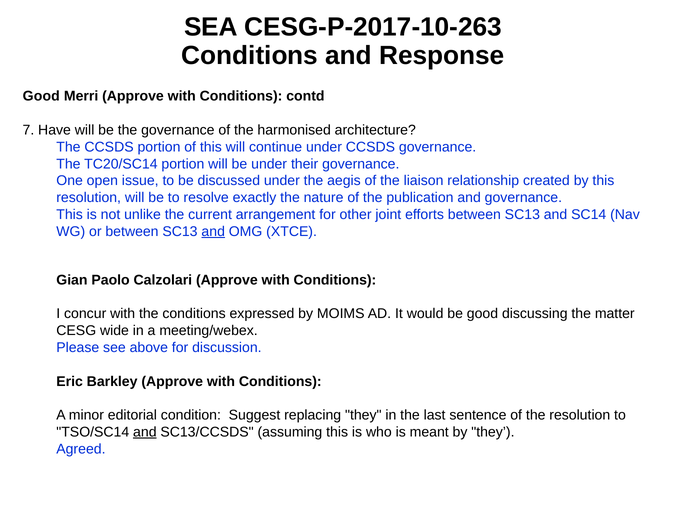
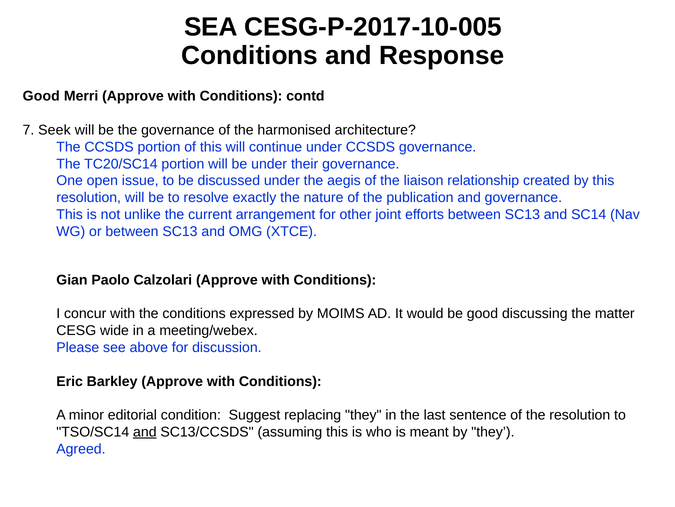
CESG-P-2017-10-263: CESG-P-2017-10-263 -> CESG-P-2017-10-005
Have: Have -> Seek
and at (213, 231) underline: present -> none
